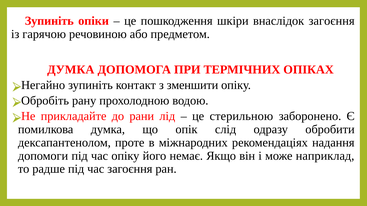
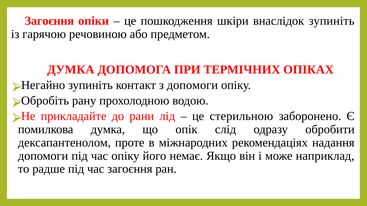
Зупиніть at (49, 21): Зупиніть -> Загоєння
внаслідок загоєння: загоєння -> зупиніть
з зменшити: зменшити -> допомоги
